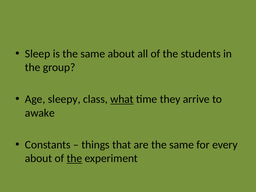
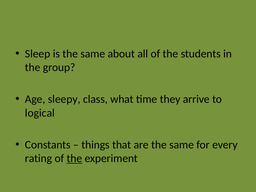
what underline: present -> none
awake: awake -> logical
about at (39, 158): about -> rating
